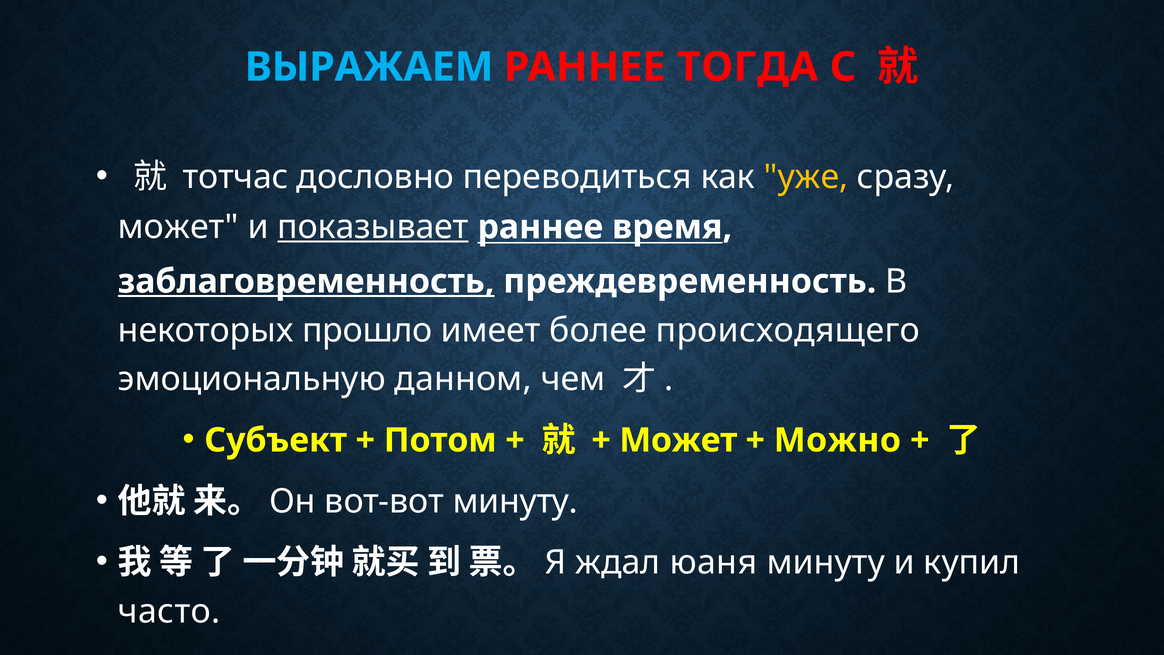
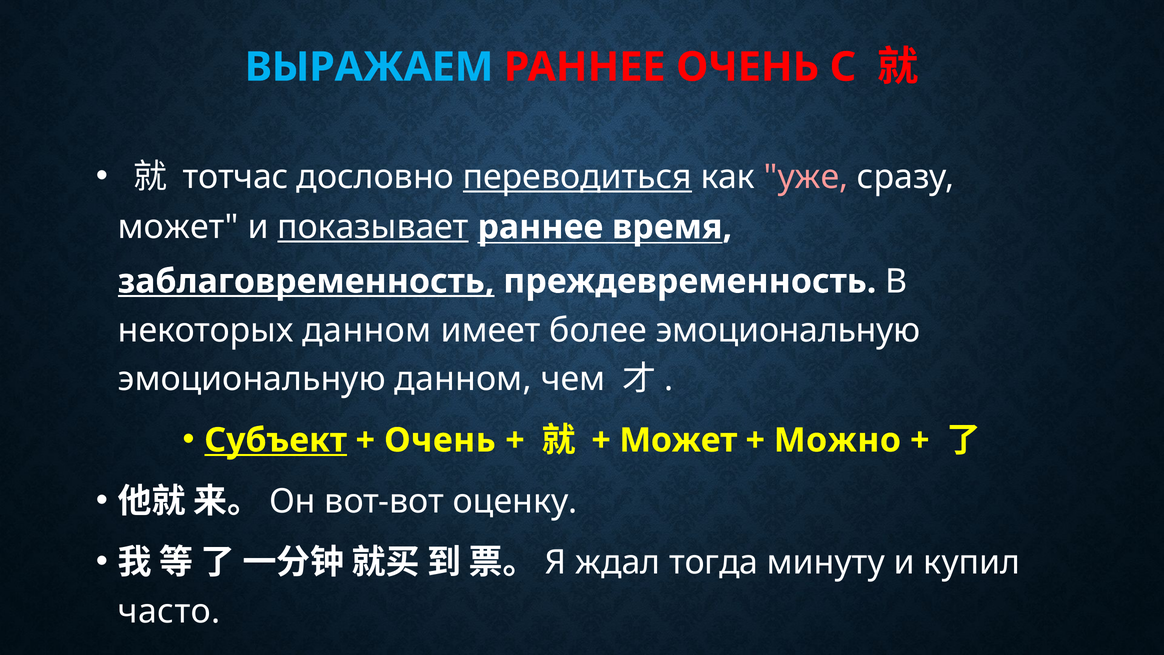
РАННЕЕ ТОГДА: ТОГДА -> ОЧЕНЬ
переводиться underline: none -> present
уже colour: yellow -> pink
некоторых прошло: прошло -> данном
более происходящего: происходящего -> эмоциональную
Субъект underline: none -> present
Потом at (440, 440): Потом -> Очень
вот-вот минуту: минуту -> оценку
юаня: юаня -> тогда
